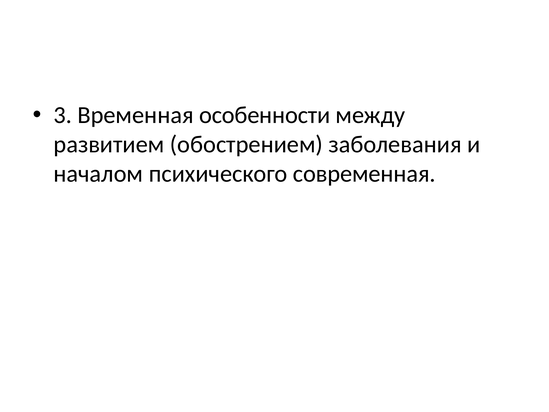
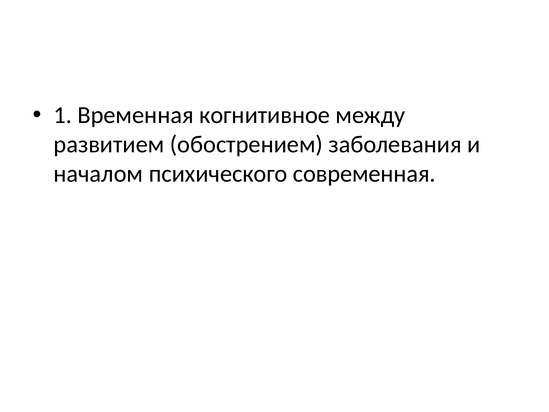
3: 3 -> 1
особенности: особенности -> когнитивное
